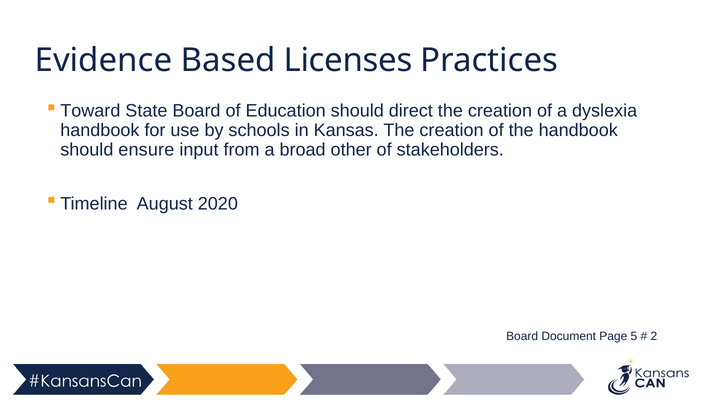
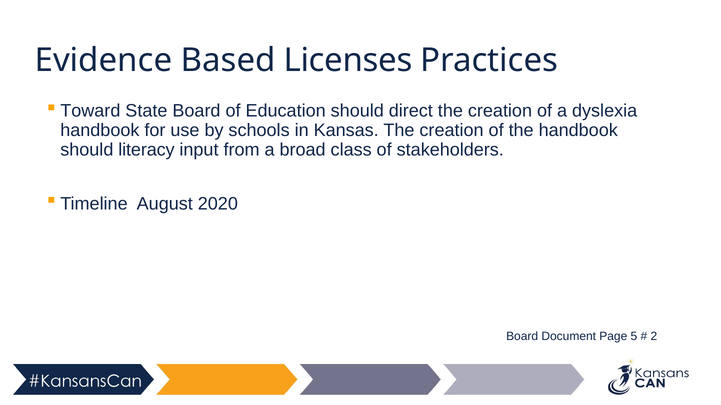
ensure: ensure -> literacy
other: other -> class
